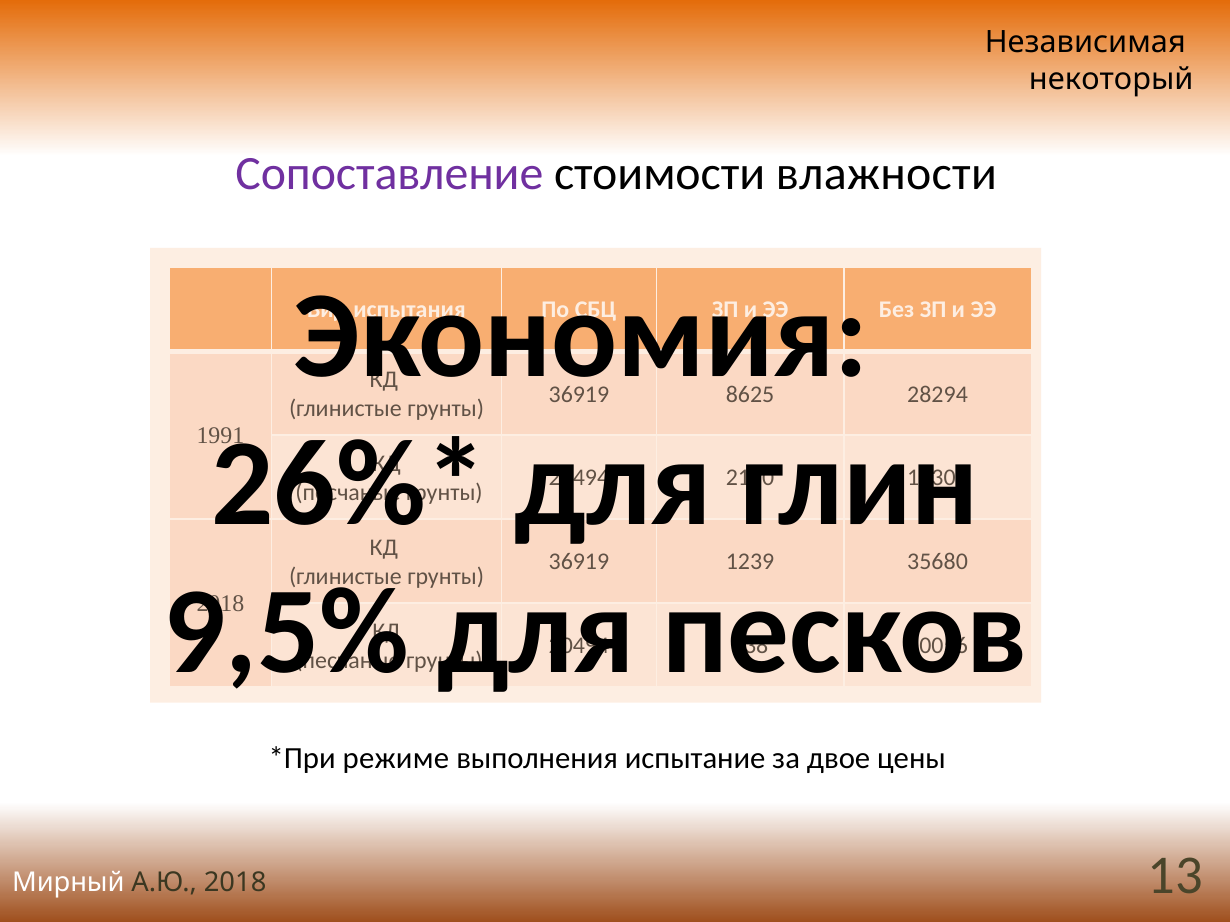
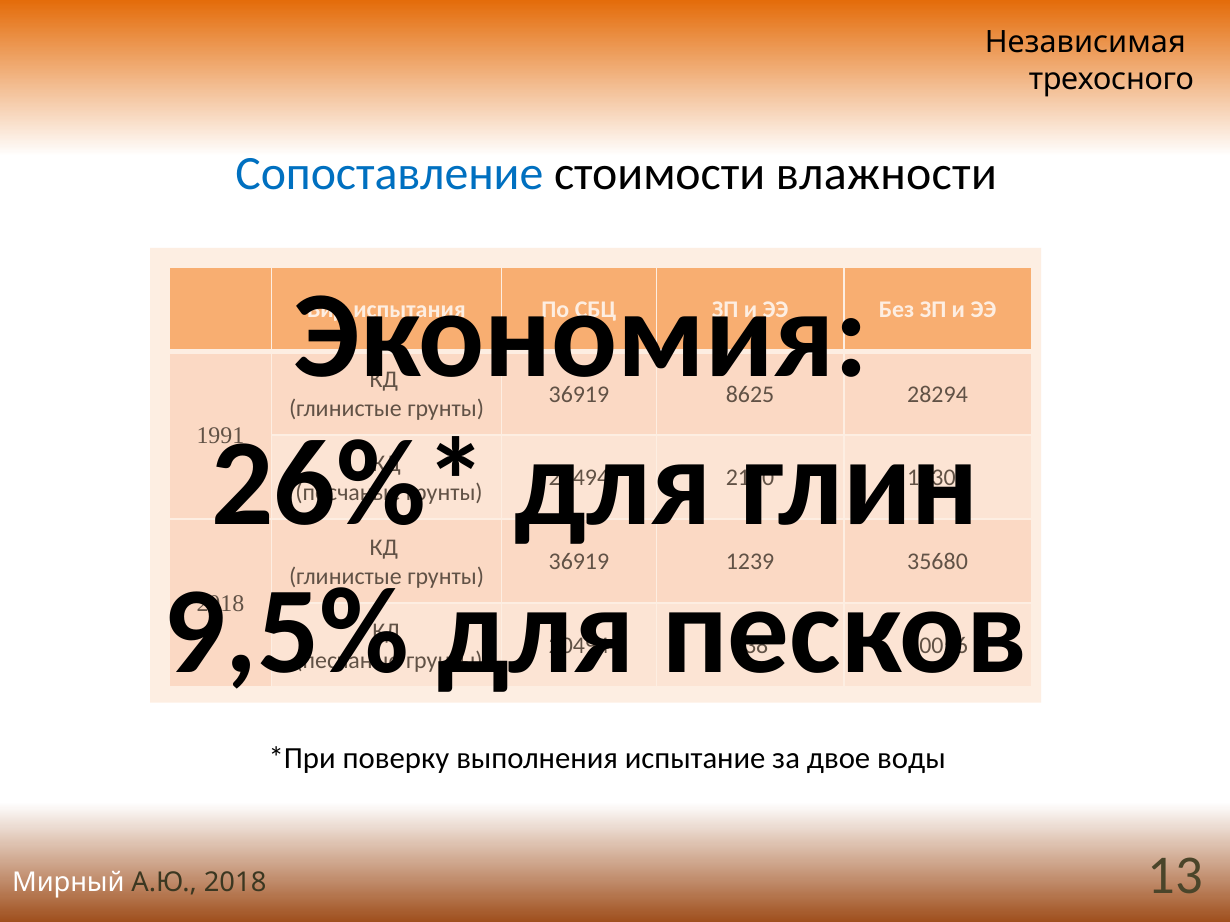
некоторый: некоторый -> трехосного
Сопоставление colour: purple -> blue
режиме: режиме -> поверку
цены: цены -> воды
